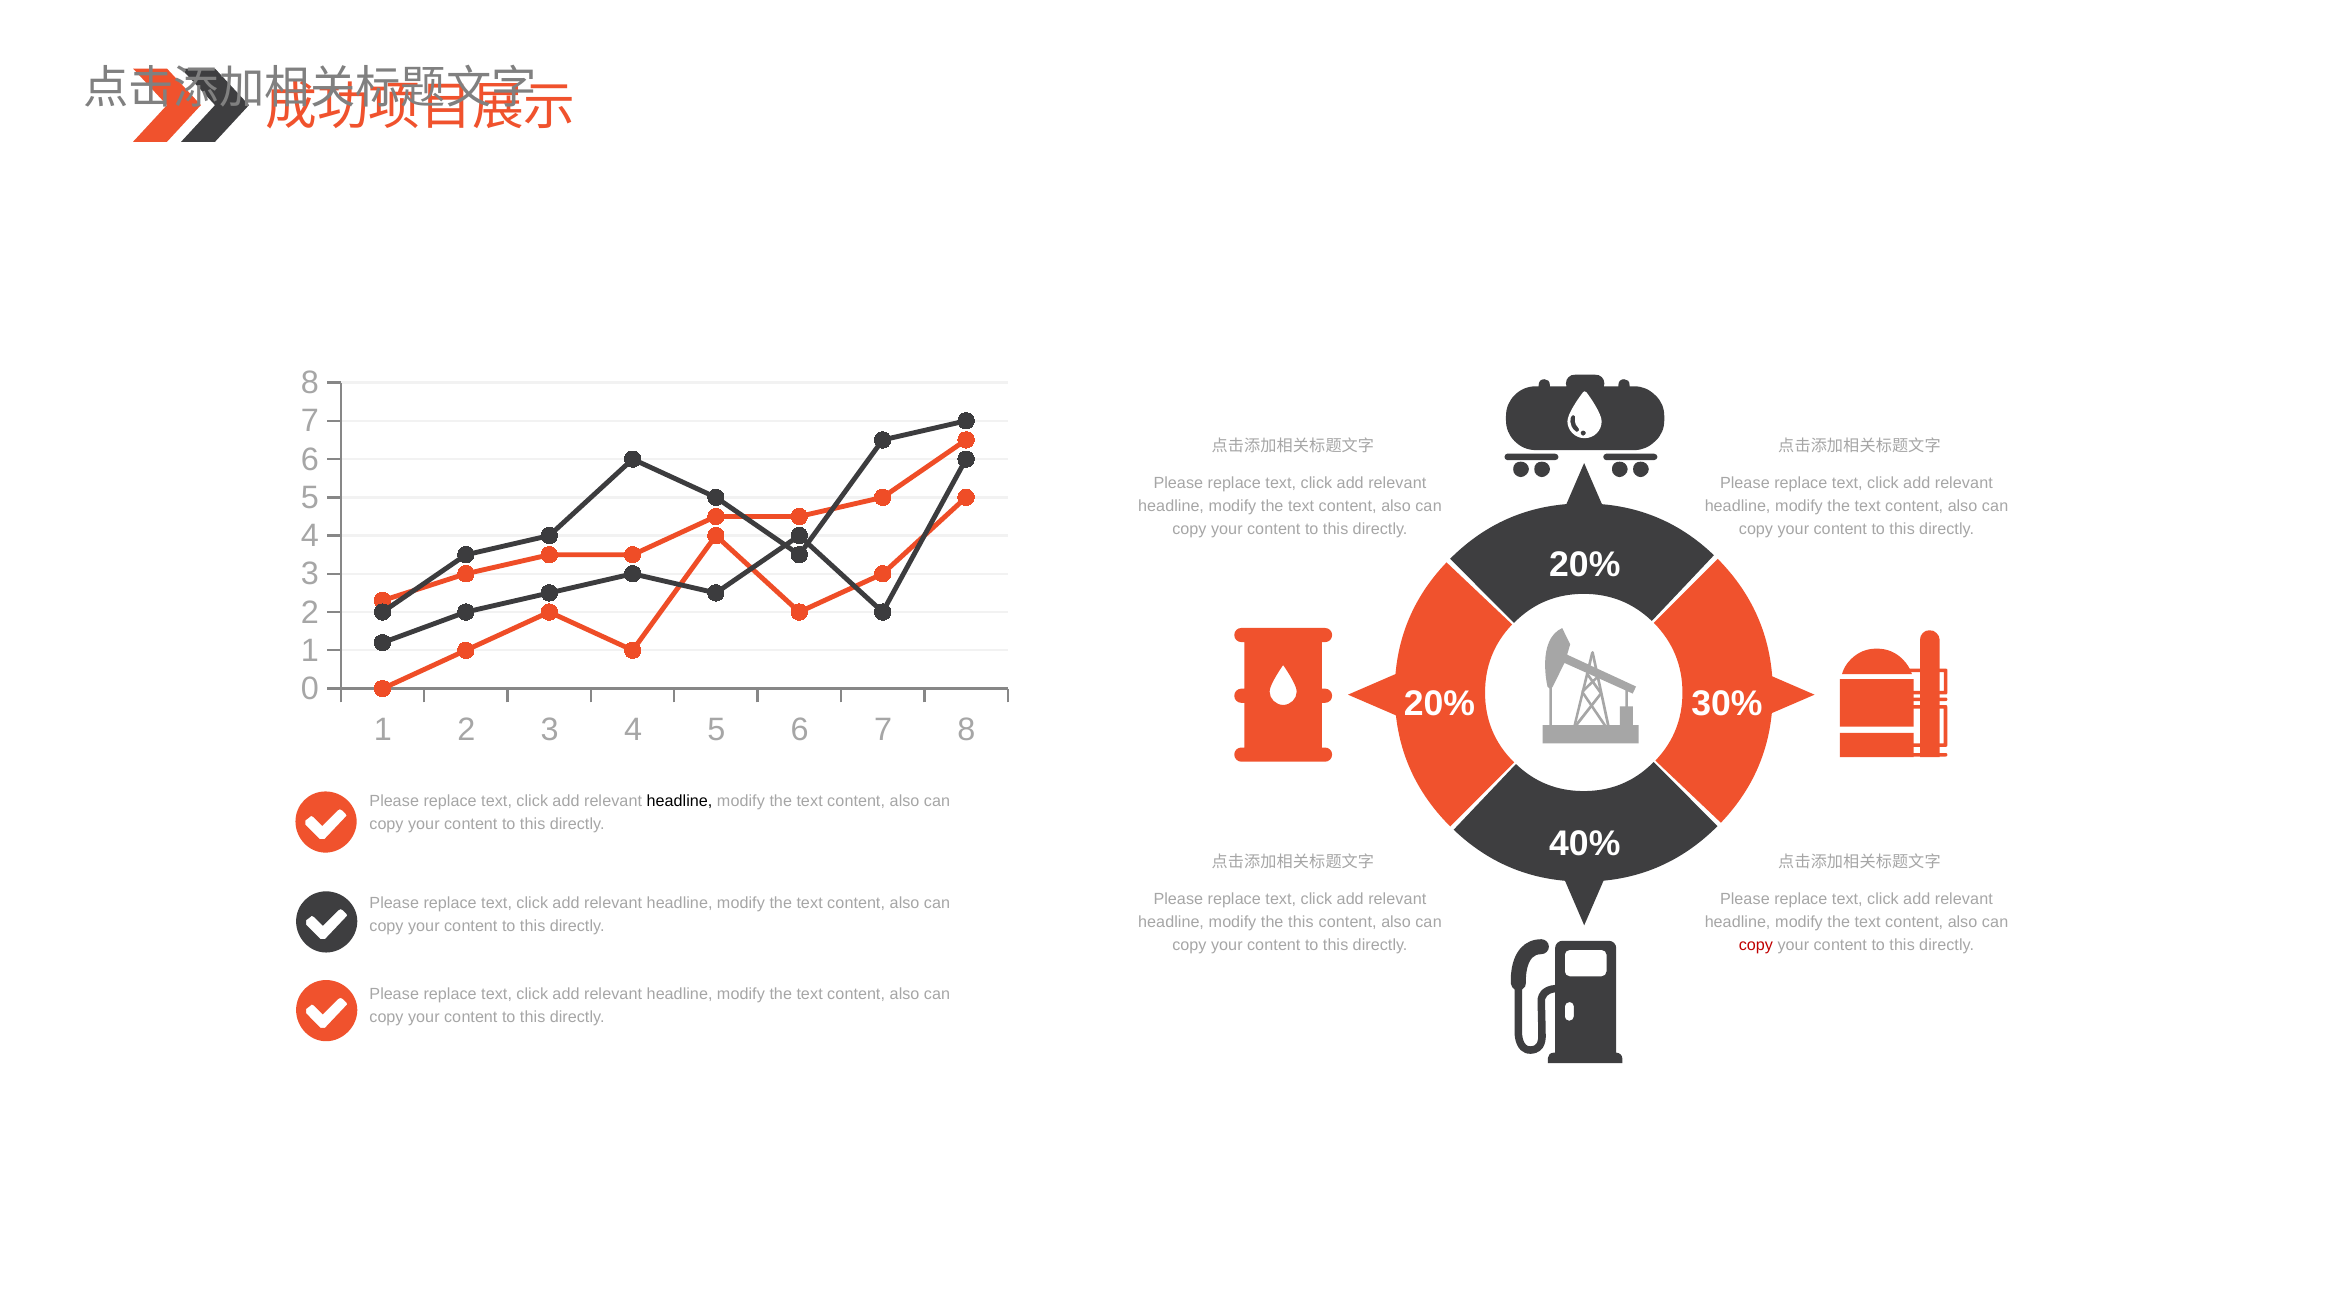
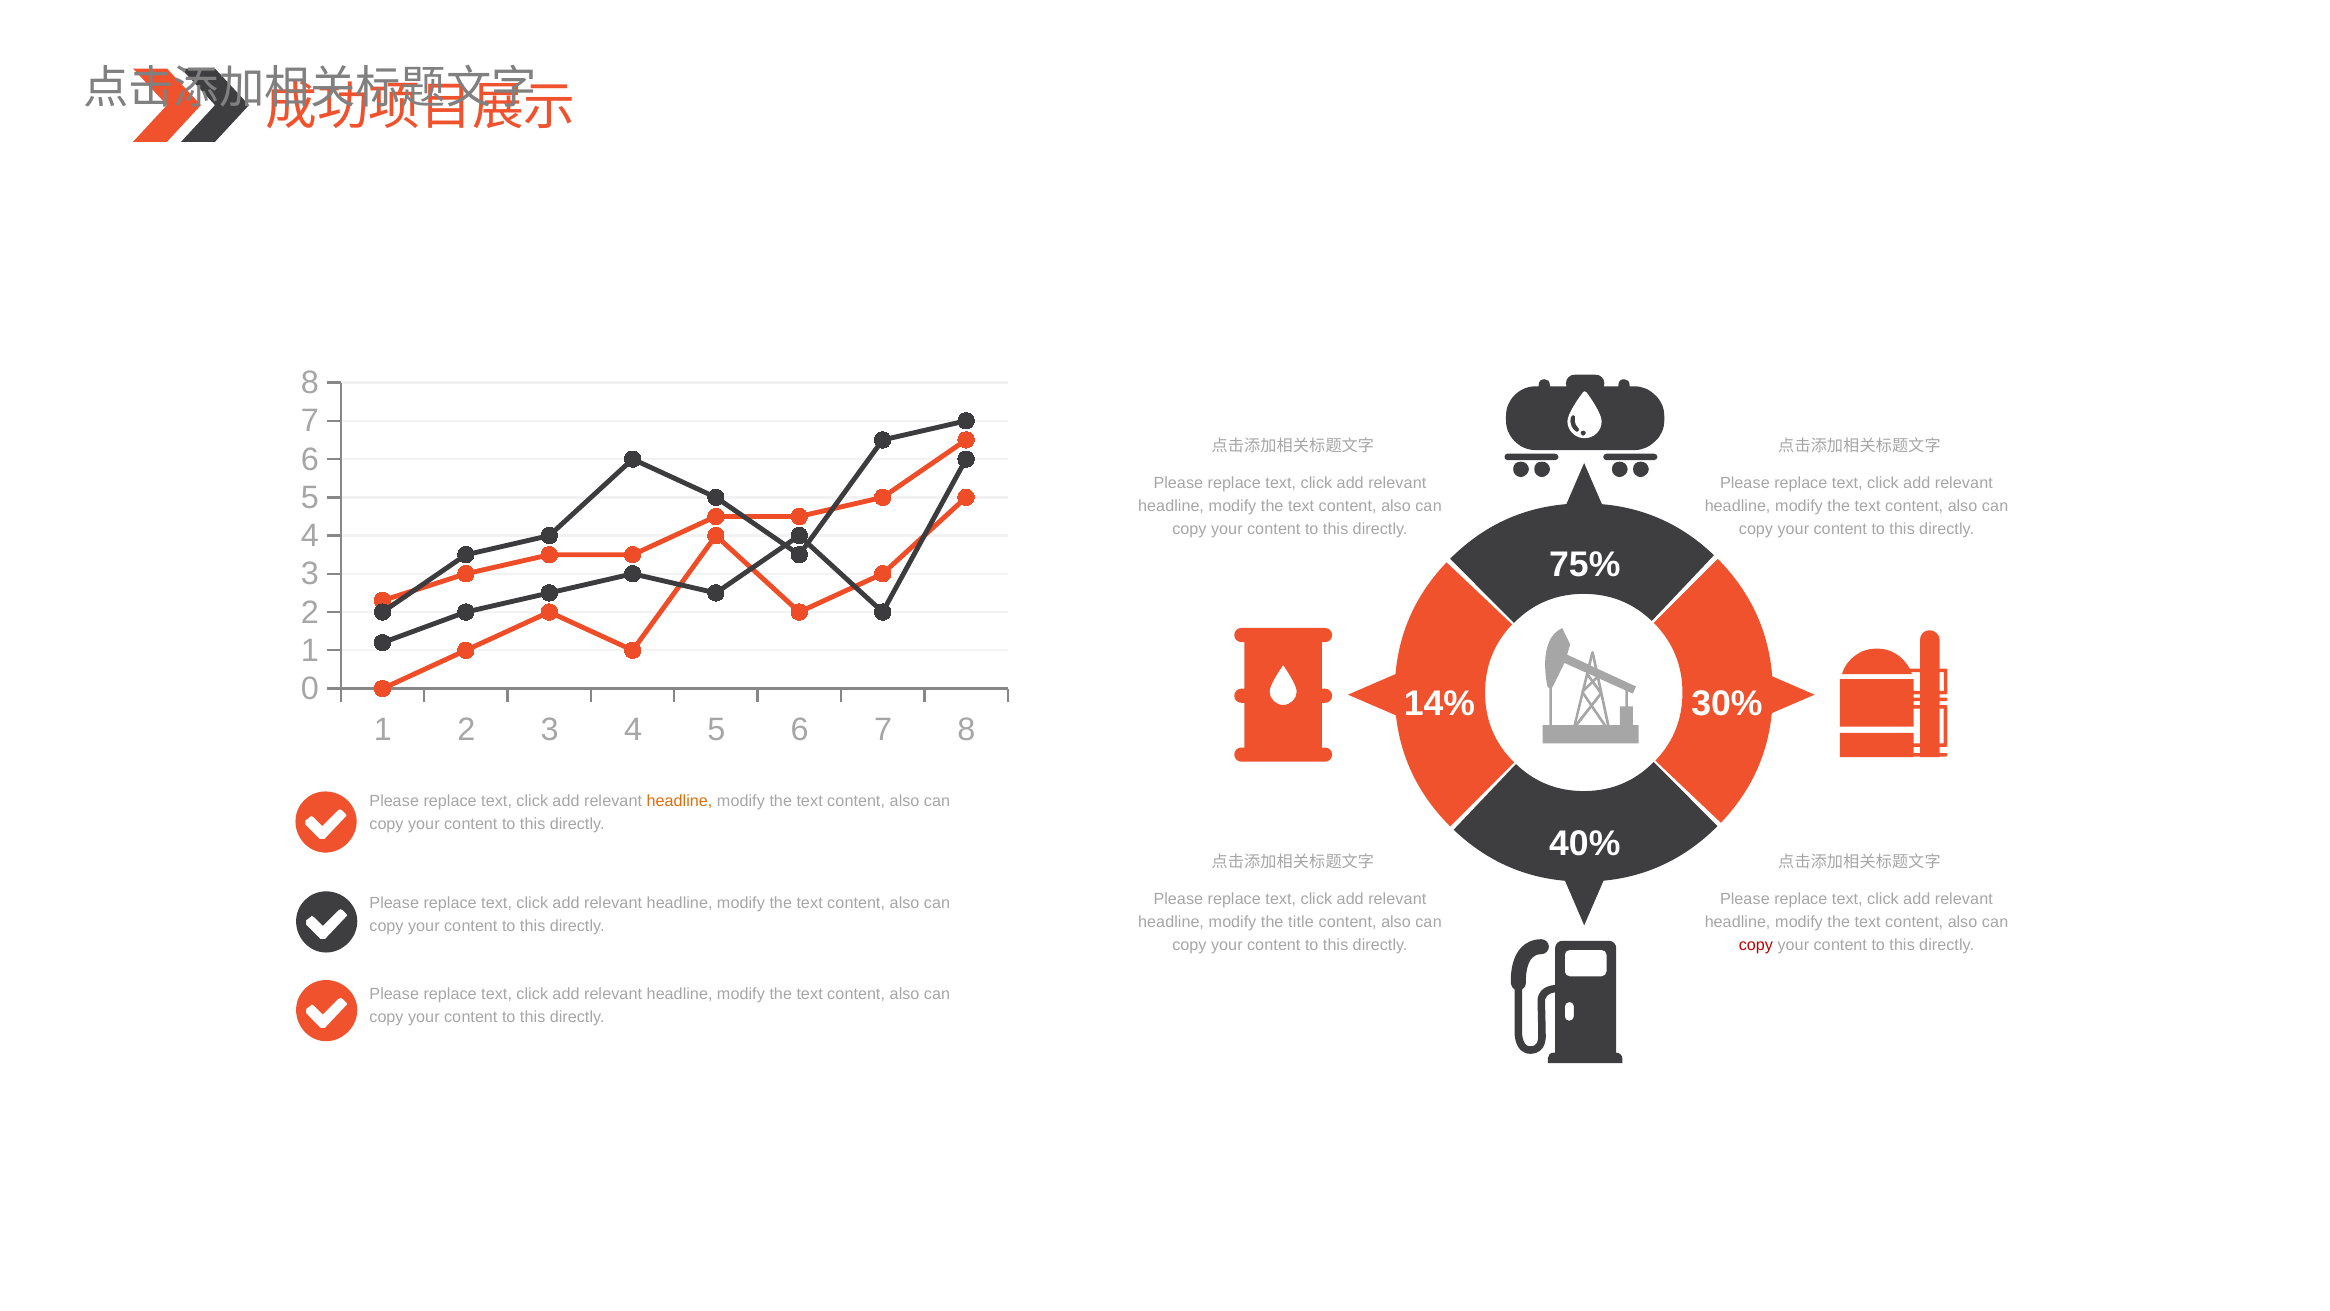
20% at (1585, 565): 20% -> 75%
20% at (1439, 704): 20% -> 14%
headline at (679, 801) colour: black -> orange
the this: this -> title
